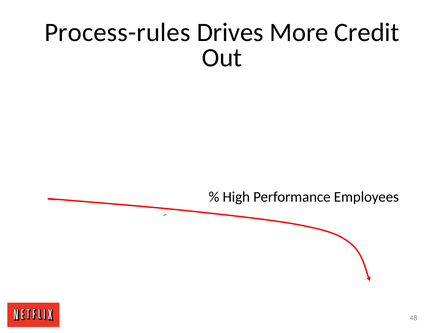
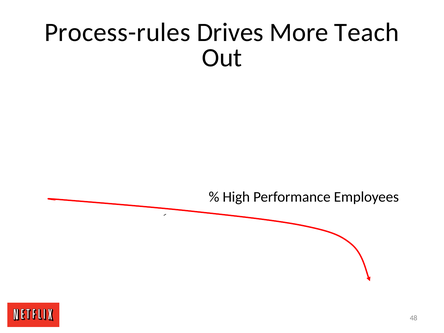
Credit: Credit -> Teach
